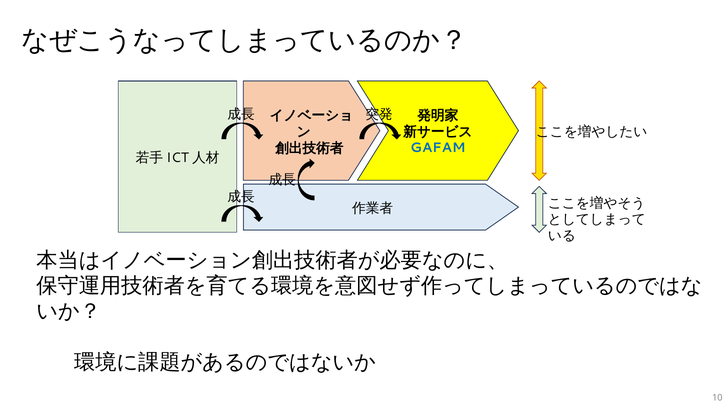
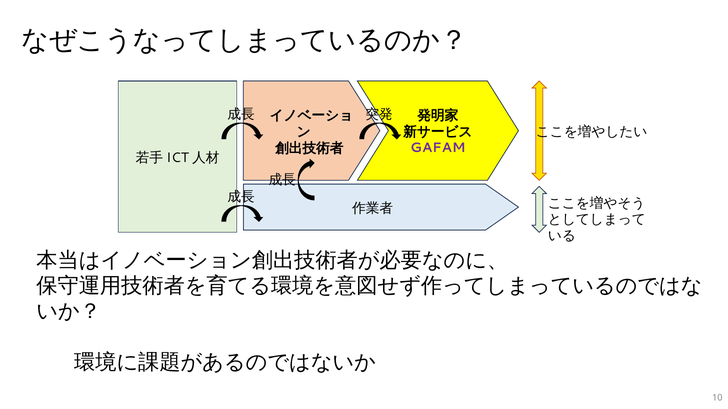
GAFAM colour: blue -> purple
